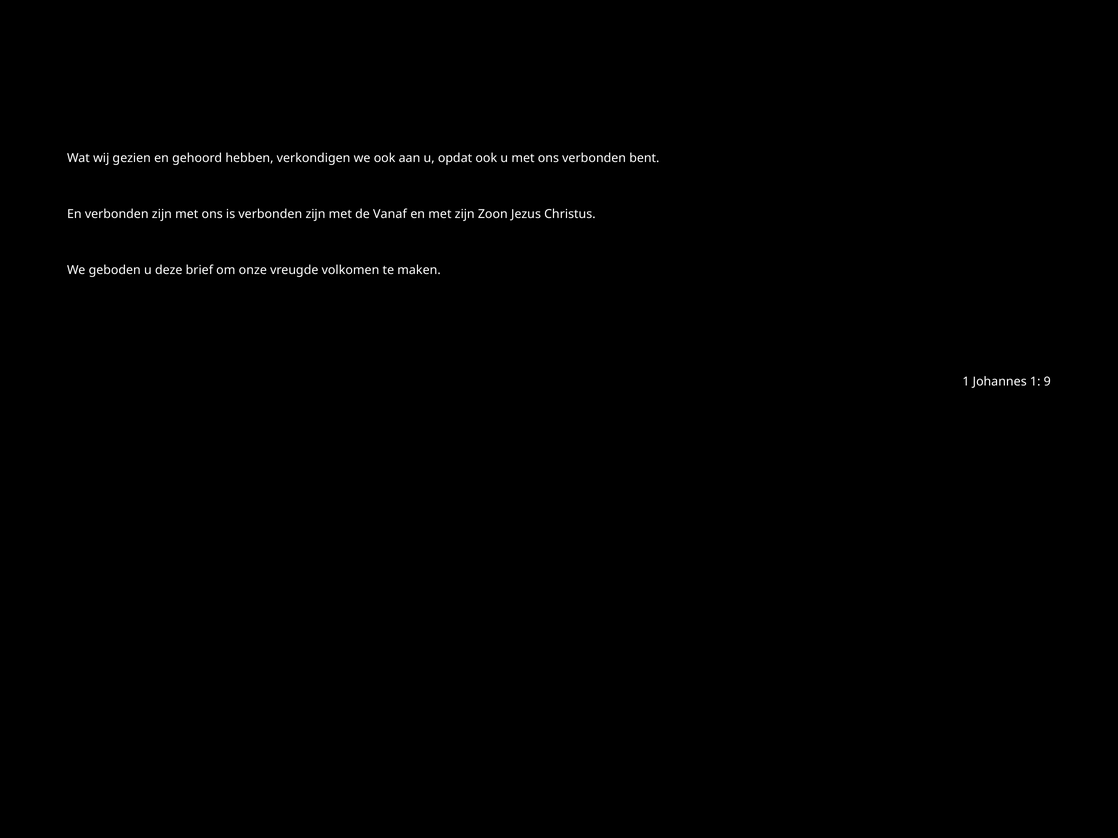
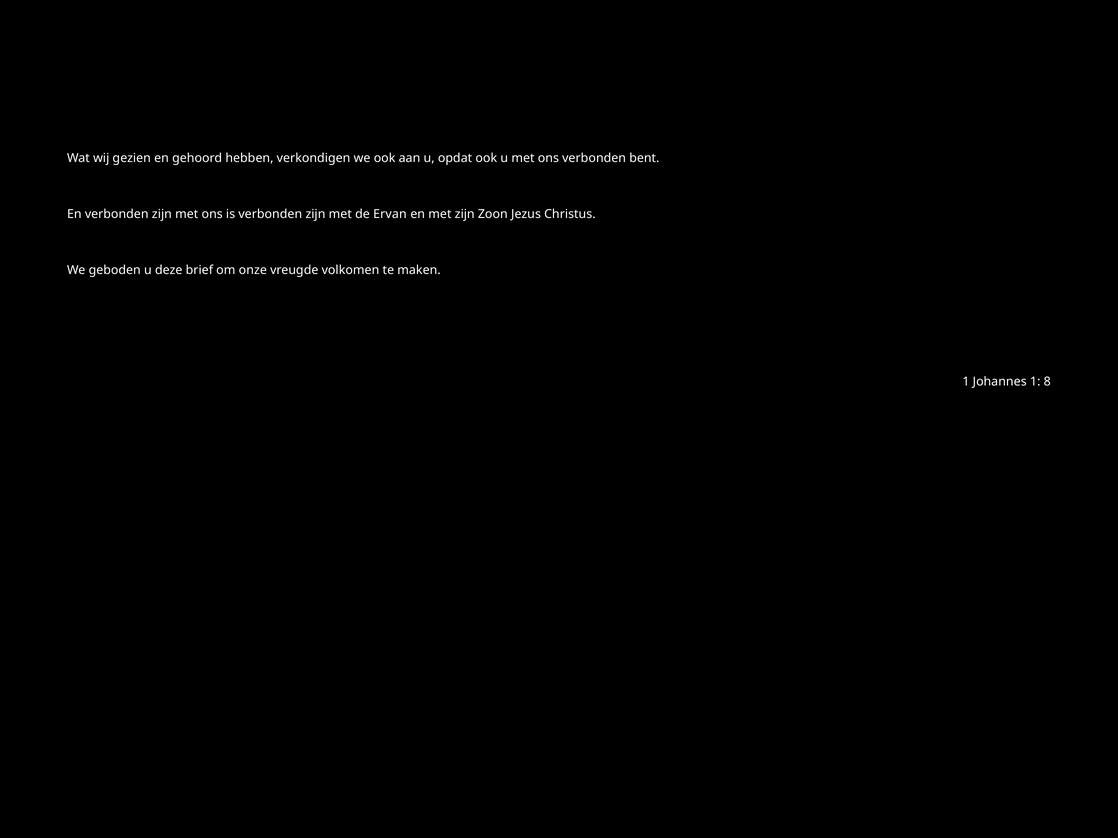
Vanaf: Vanaf -> Ervan
9: 9 -> 8
